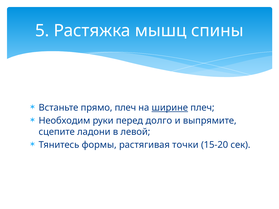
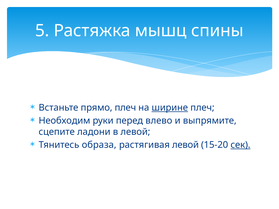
долго: долго -> влево
формы: формы -> образа
растягивая точки: точки -> левой
сек underline: none -> present
